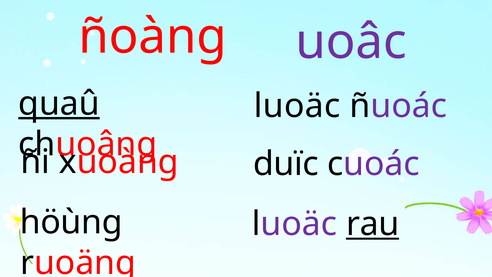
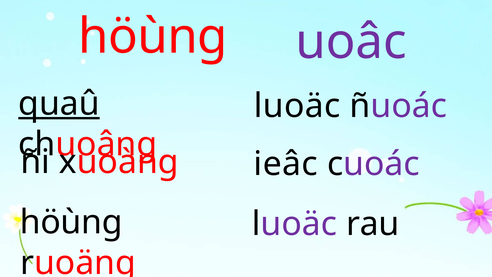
ñoàng at (153, 36): ñoàng -> höùng
duïc: duïc -> ieâc
rau underline: present -> none
